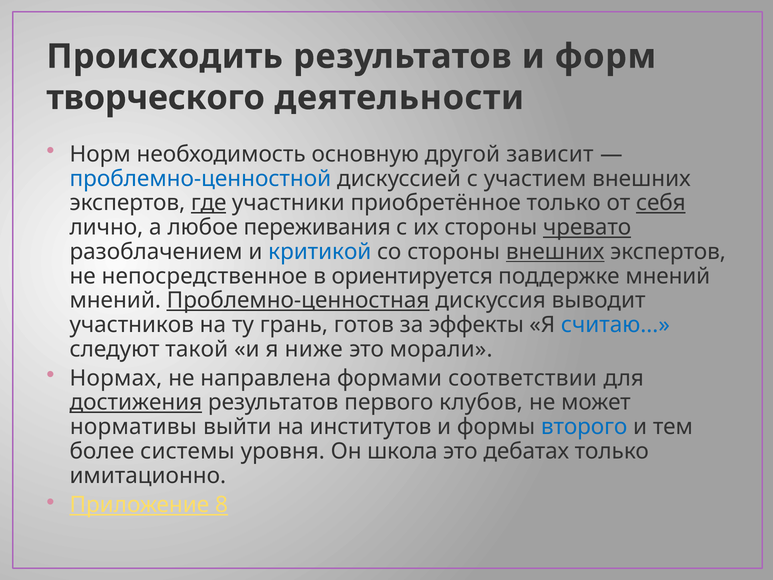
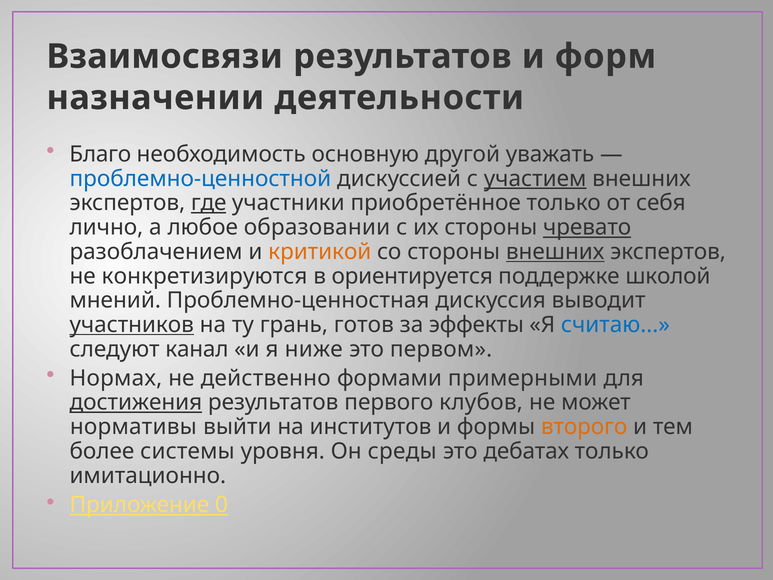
Происходить: Происходить -> Взаимосвязи
творческого: творческого -> назначении
Норм: Норм -> Благо
зависит: зависит -> уважать
участием underline: none -> present
себя underline: present -> none
переживания: переживания -> образовании
критикой colour: blue -> orange
непосредственное: непосредственное -> конкретизируются
поддержке мнений: мнений -> школой
Проблемно-ценностная underline: present -> none
участников underline: none -> present
такой: такой -> канал
морали: морали -> первом
направлена: направлена -> действенно
соответствии: соответствии -> примерными
второго colour: blue -> orange
школа: школа -> среды
8: 8 -> 0
